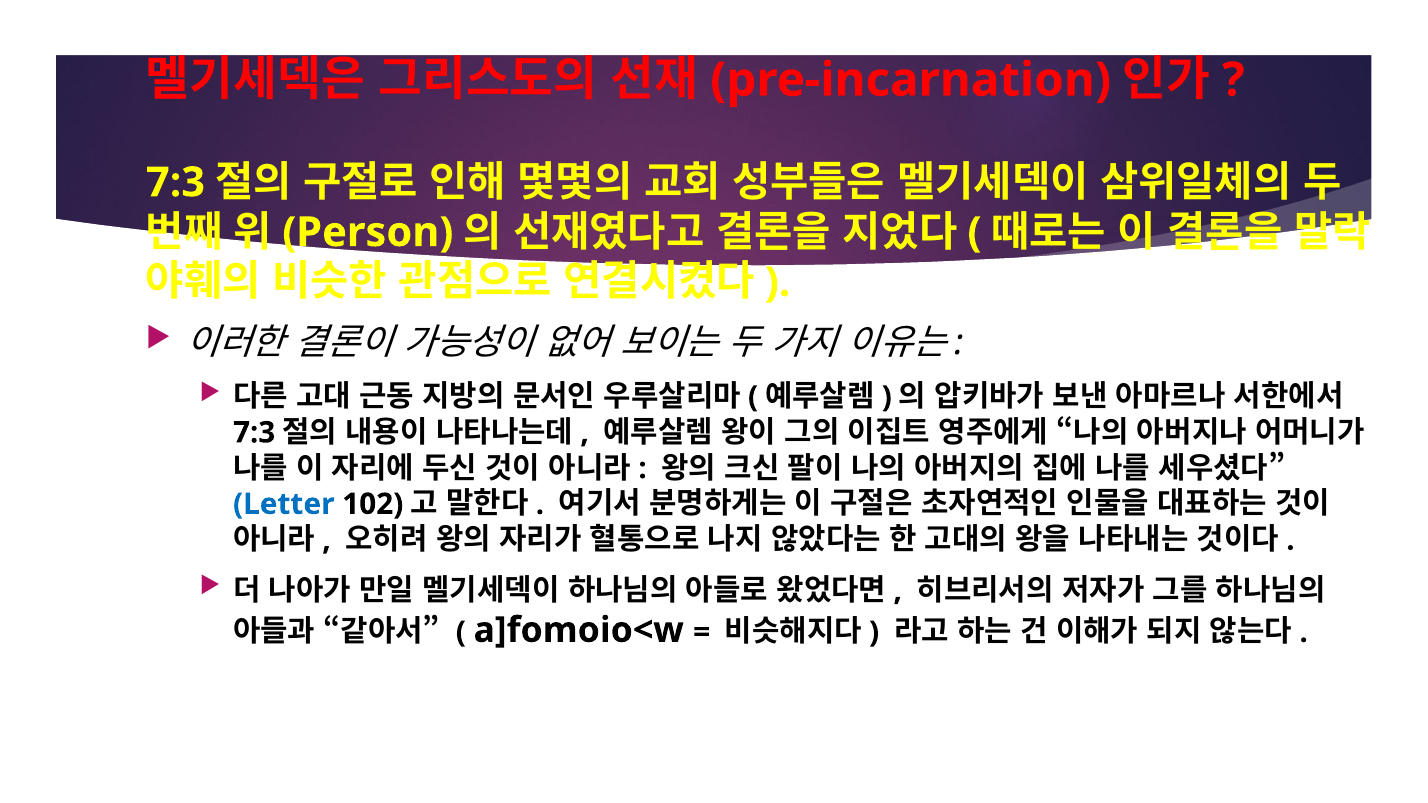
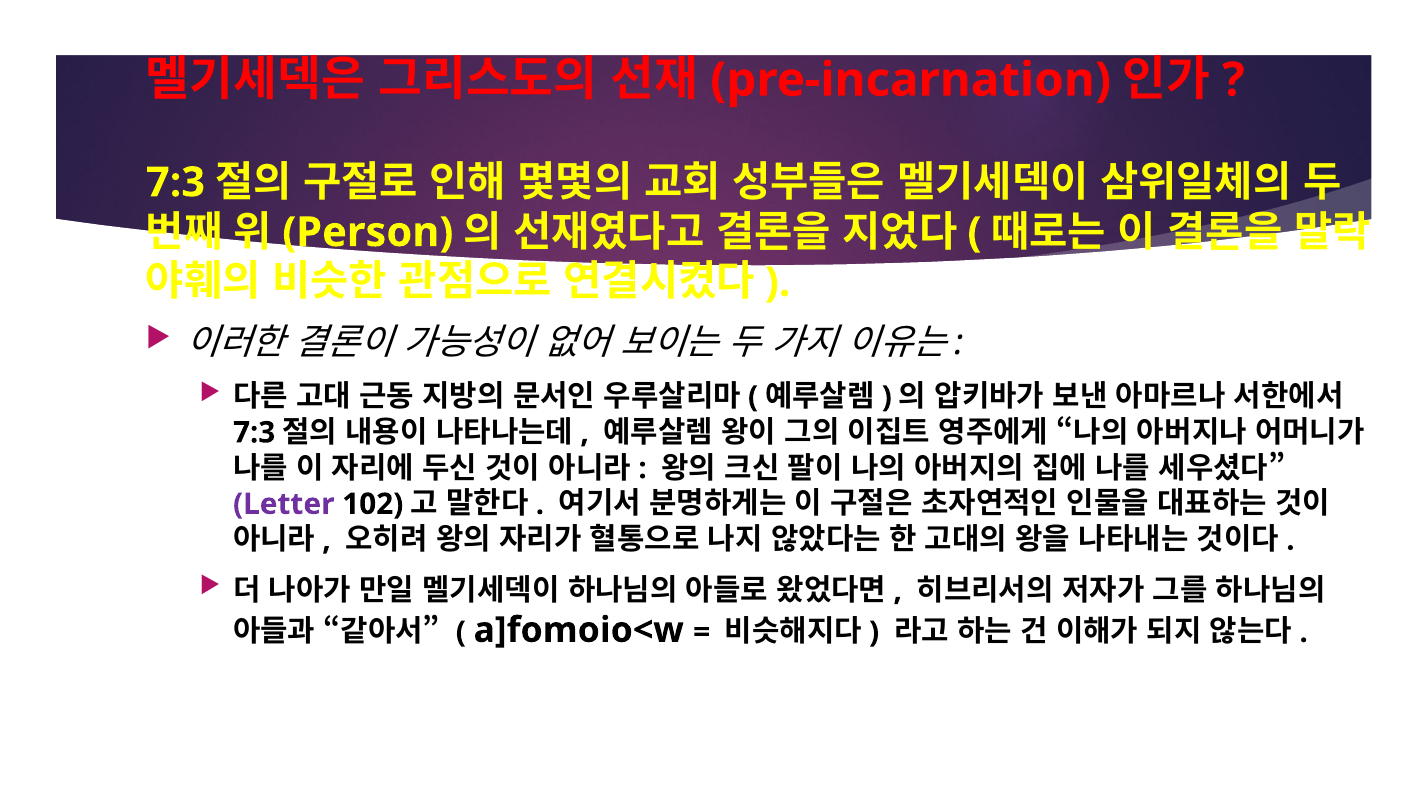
Letter colour: blue -> purple
